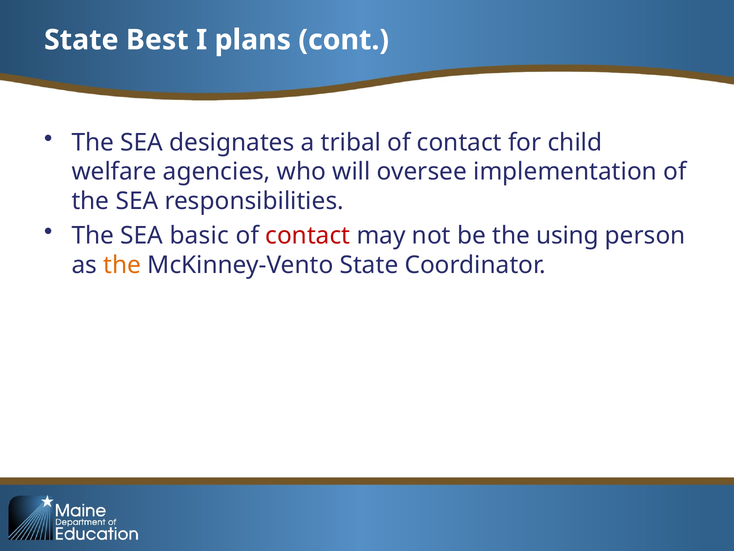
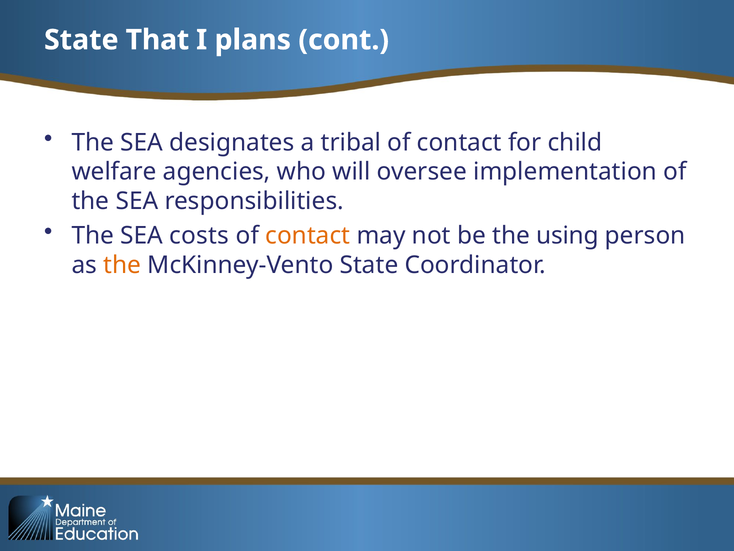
Best: Best -> That
basic: basic -> costs
contact at (308, 235) colour: red -> orange
